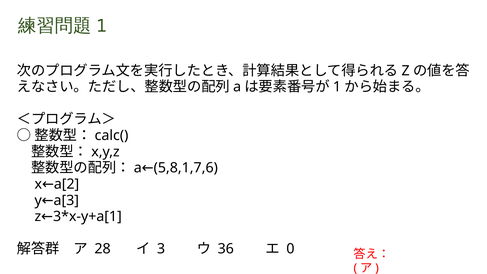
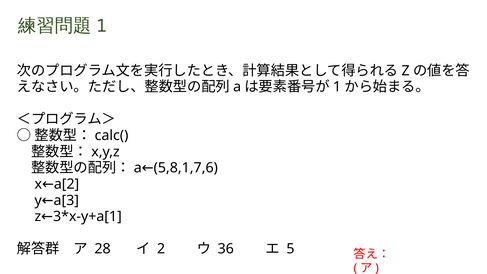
3: 3 -> 2
0: 0 -> 5
